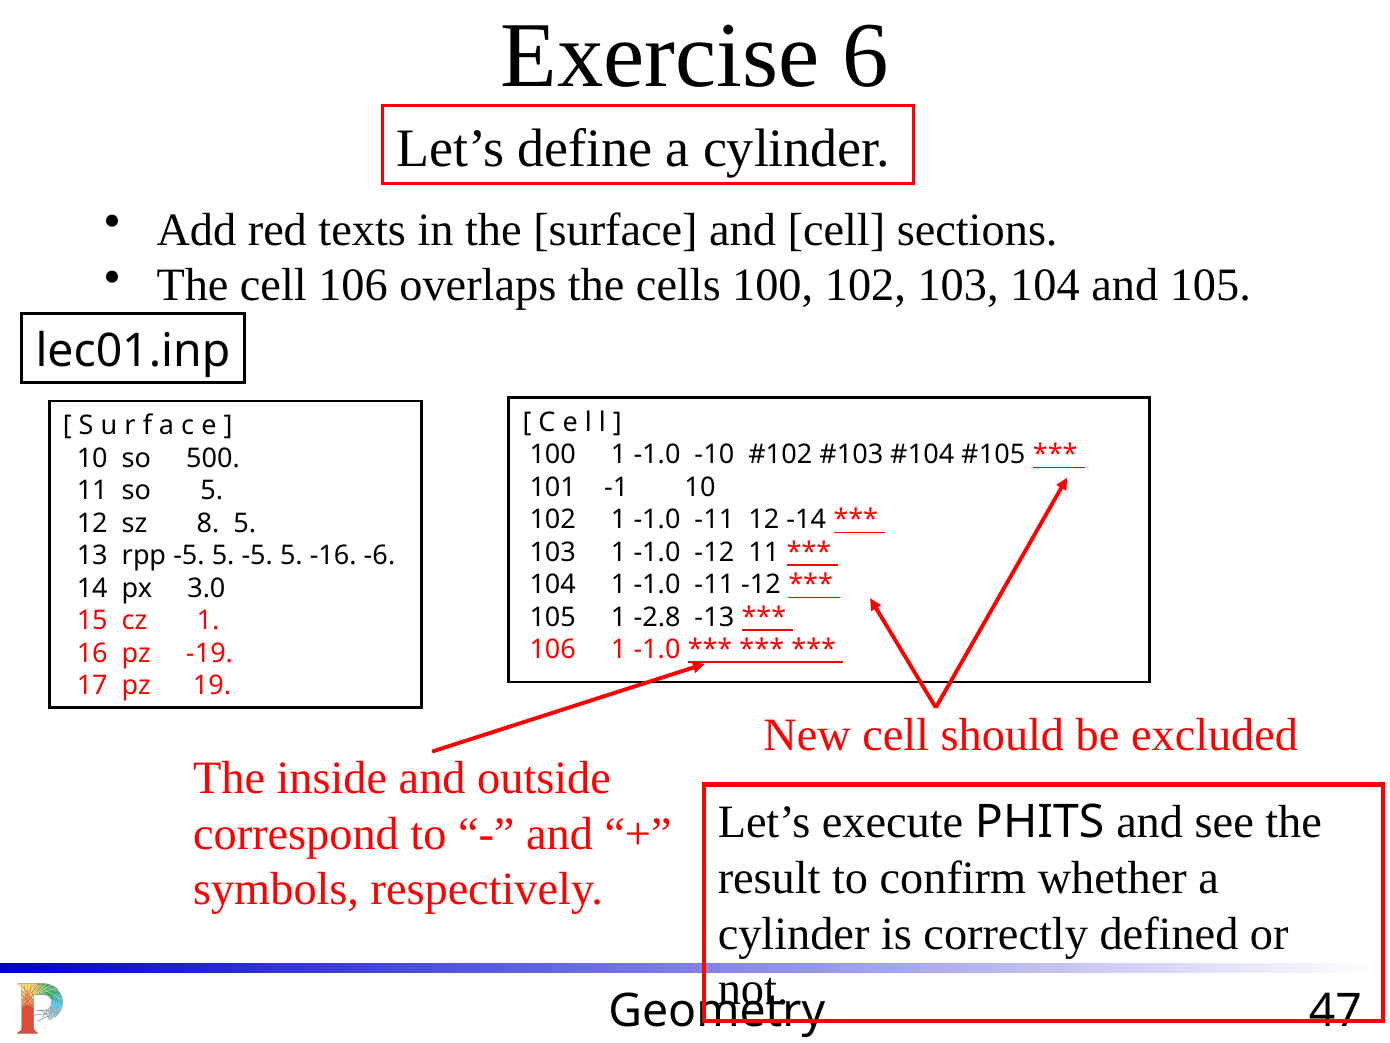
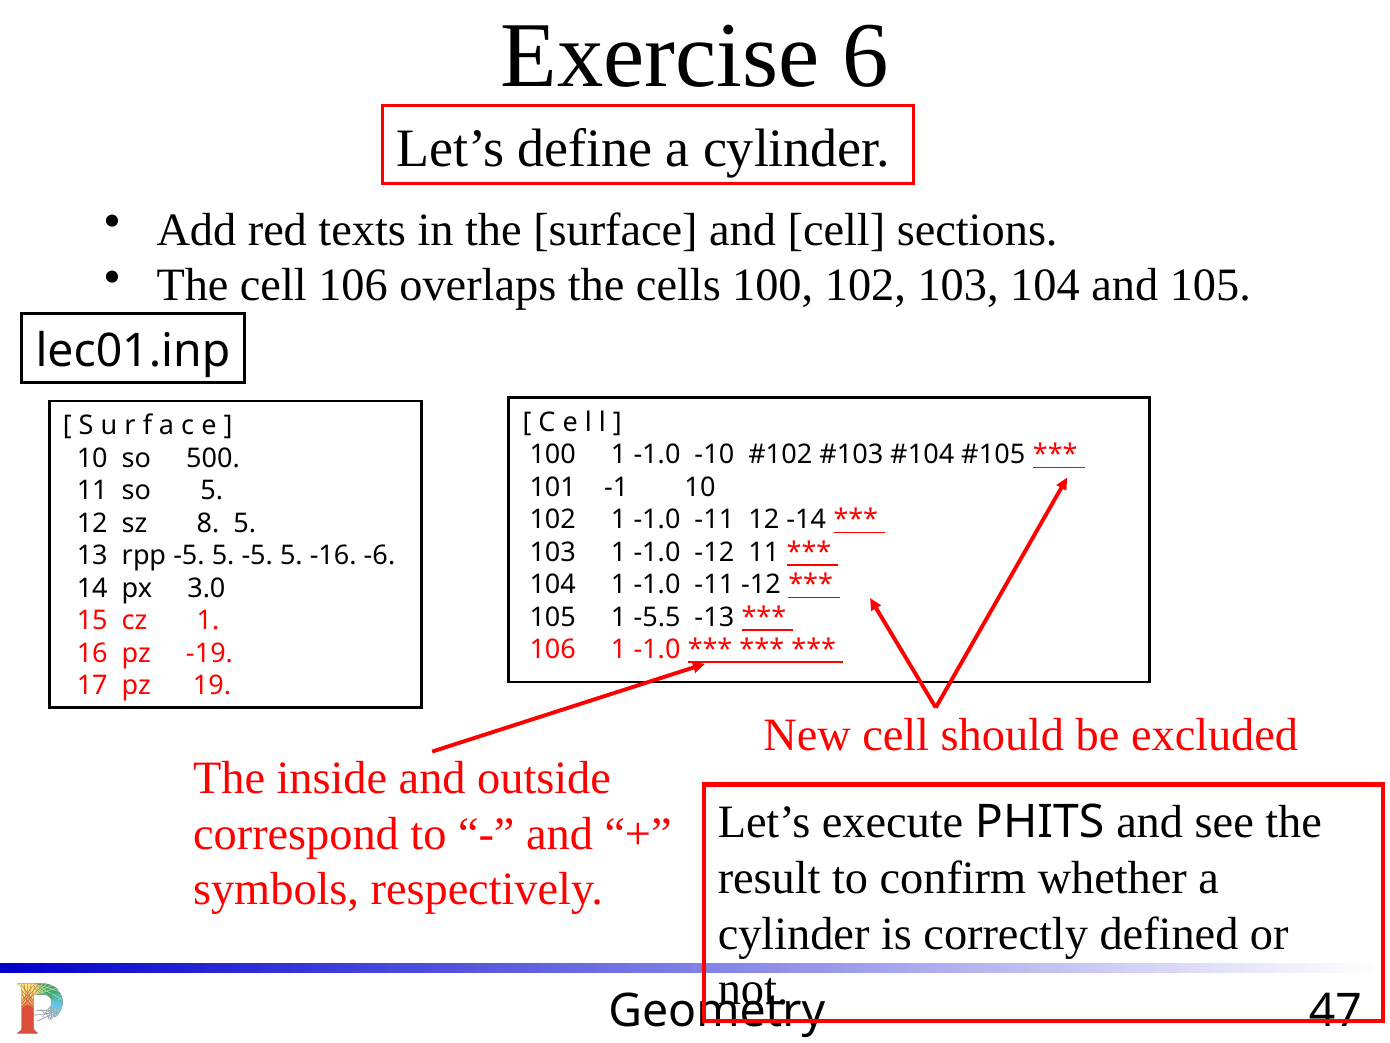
-2.8: -2.8 -> -5.5
